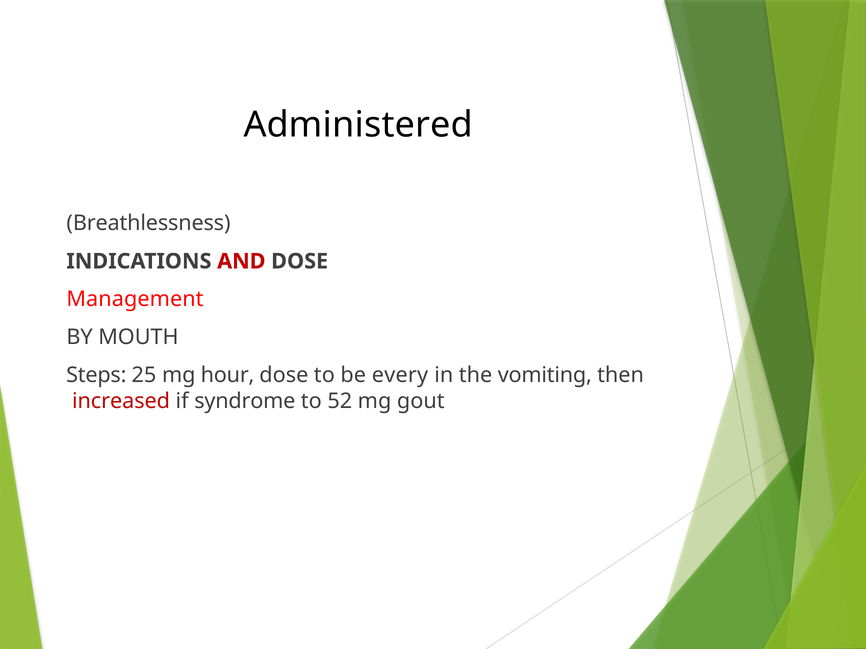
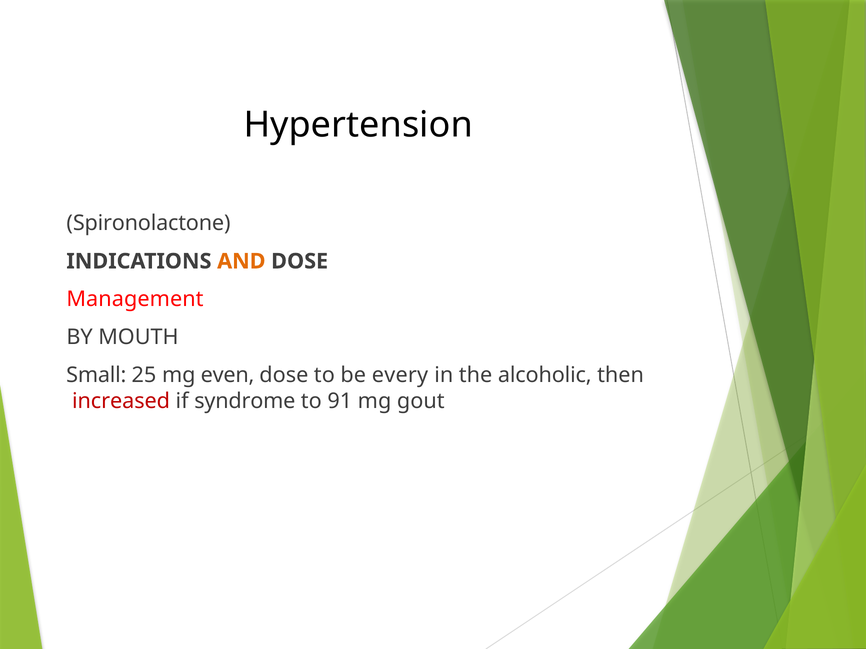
Administered: Administered -> Hypertension
Breathlessness: Breathlessness -> Spironolactone
AND colour: red -> orange
Steps: Steps -> Small
hour: hour -> even
vomiting: vomiting -> alcoholic
52: 52 -> 91
